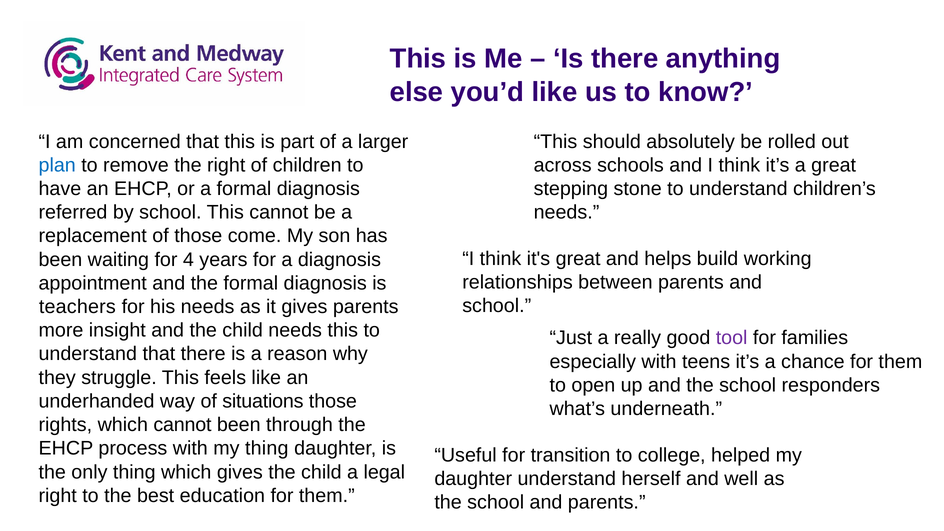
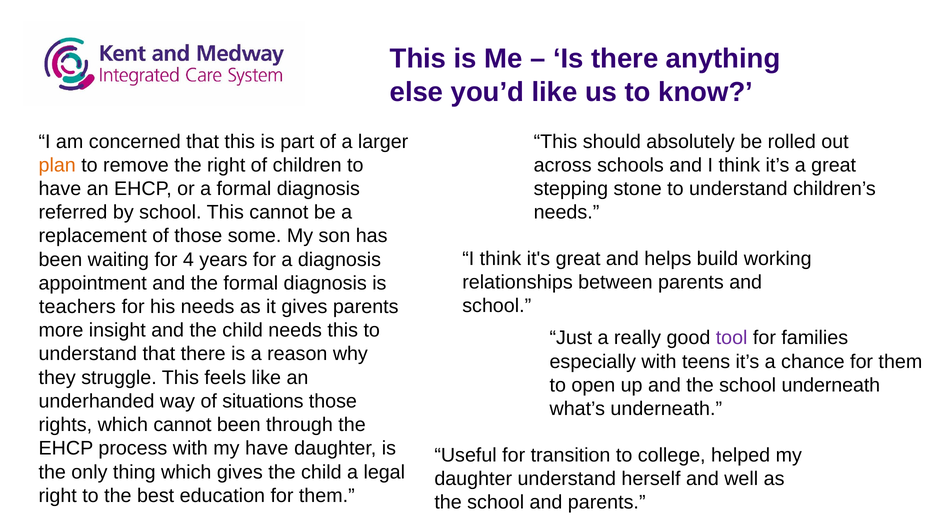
plan colour: blue -> orange
come: come -> some
school responders: responders -> underneath
my thing: thing -> have
